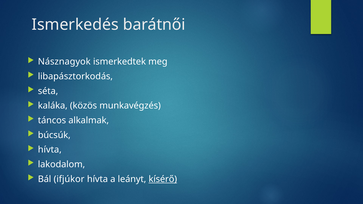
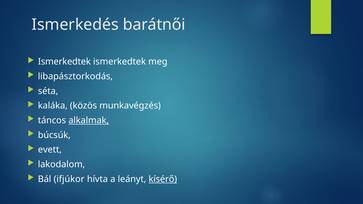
Násznagyok at (64, 62): Násznagyok -> Ismerkedtek
alkalmak underline: none -> present
hívta at (50, 150): hívta -> evett
